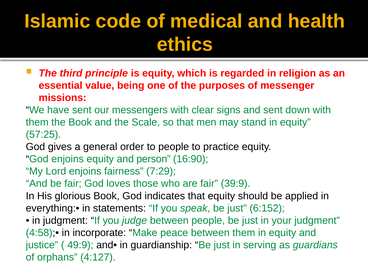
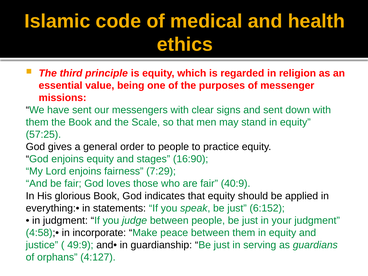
person: person -> stages
39:9: 39:9 -> 40:9
